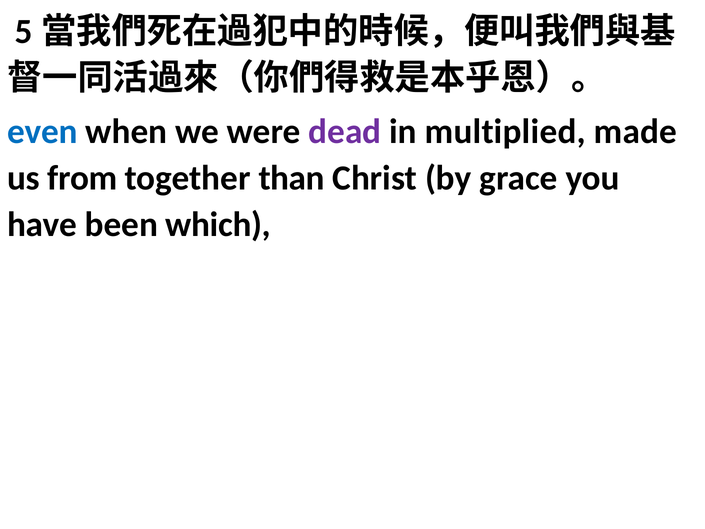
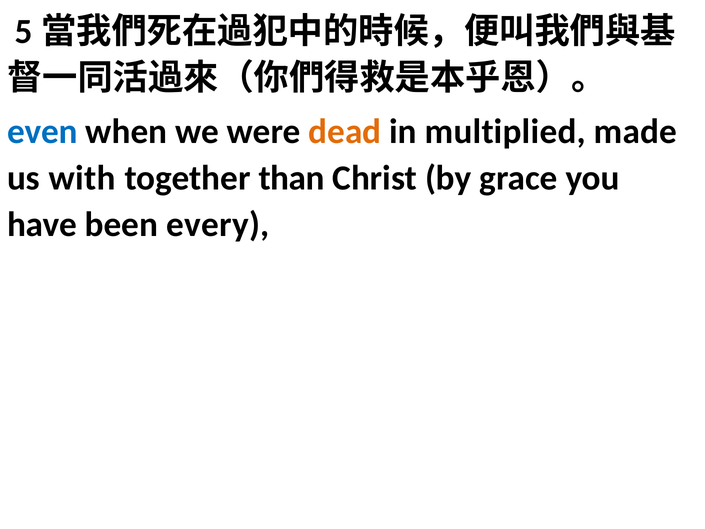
dead colour: purple -> orange
from: from -> with
which: which -> every
